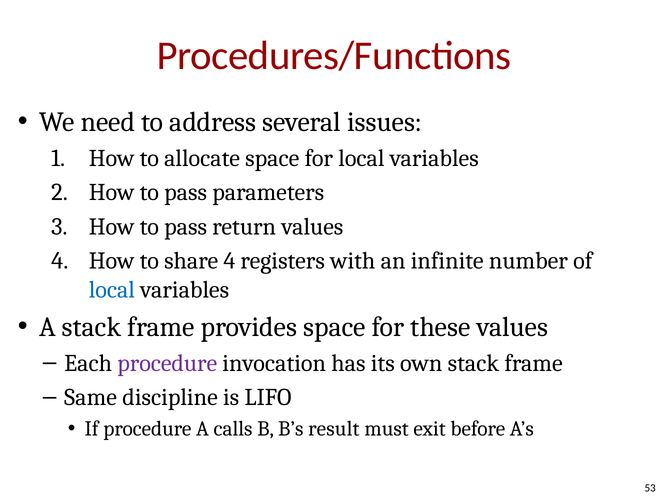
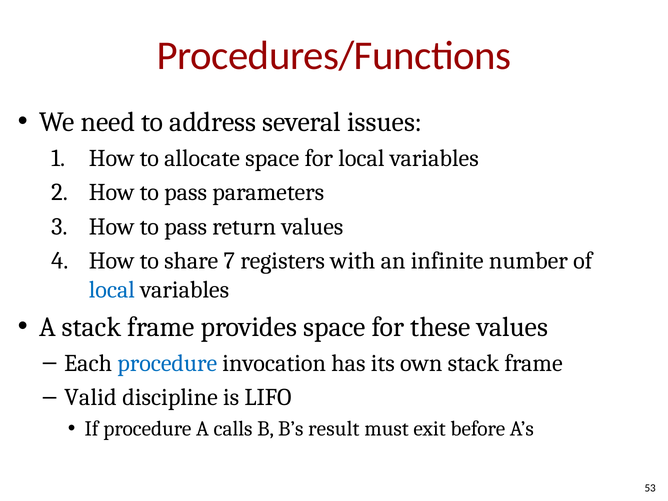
share 4: 4 -> 7
procedure at (167, 363) colour: purple -> blue
Same: Same -> Valid
